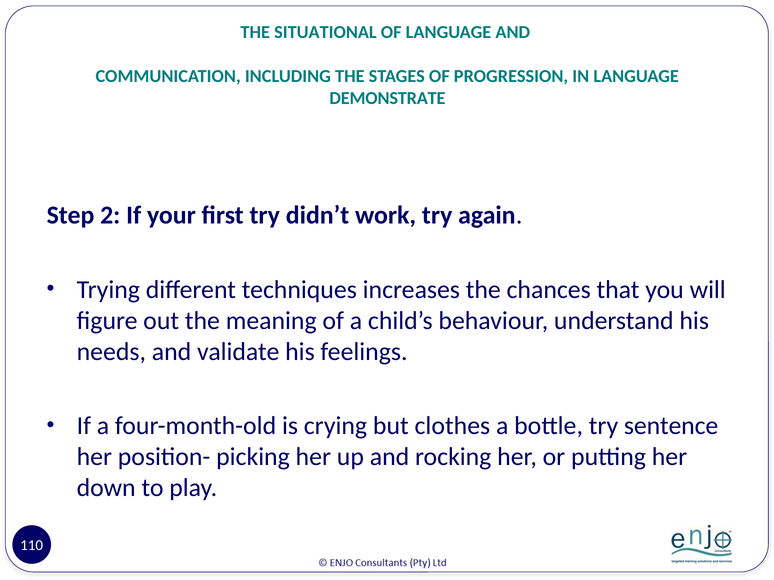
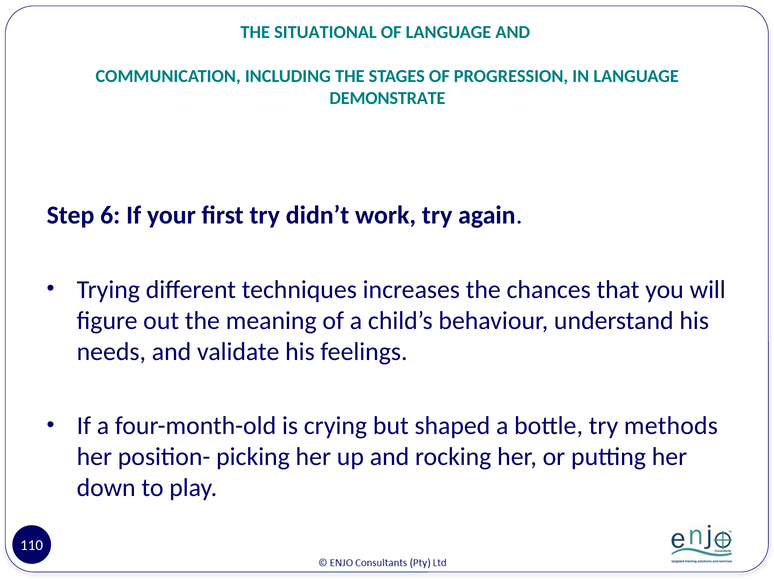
2: 2 -> 6
clothes: clothes -> shaped
sentence: sentence -> methods
